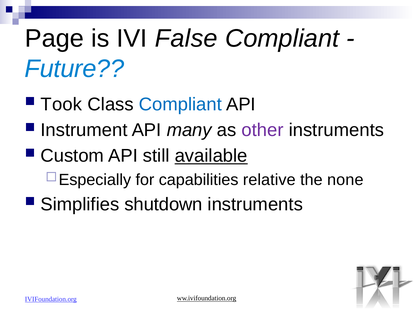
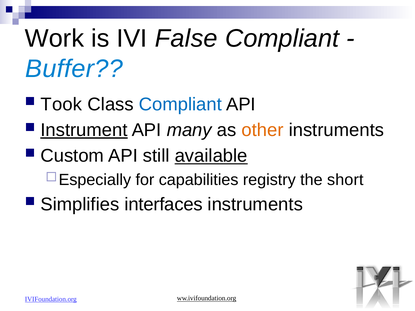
Page: Page -> Work
Future: Future -> Buffer
Instrument underline: none -> present
other colour: purple -> orange
relative: relative -> registry
none: none -> short
shutdown: shutdown -> interfaces
